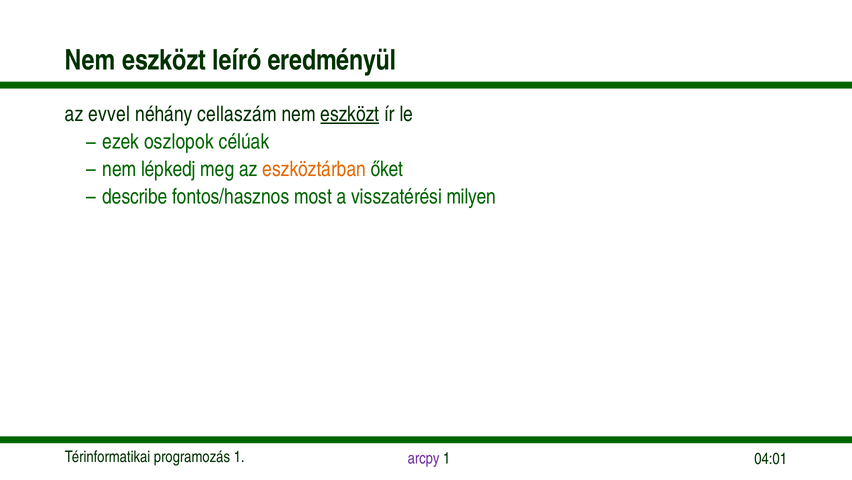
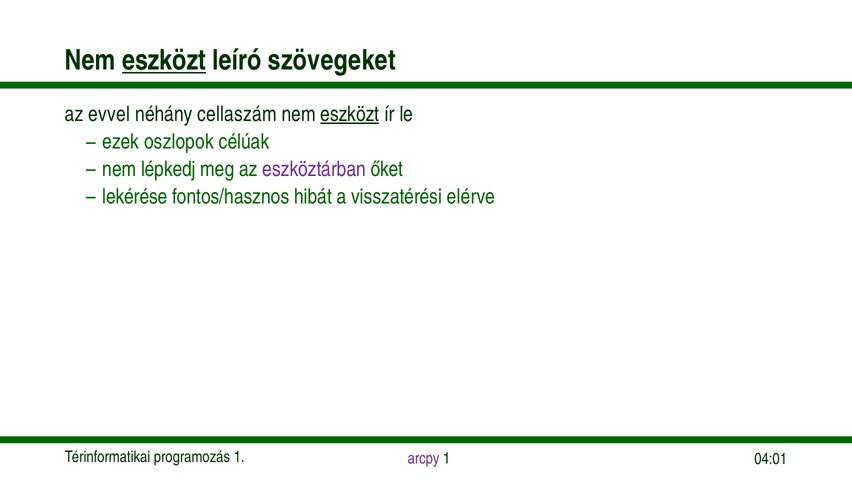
eszközt at (164, 60) underline: none -> present
eredményül: eredményül -> szövegeket
eszköztárban colour: orange -> purple
describe: describe -> lekérése
most: most -> hibát
milyen: milyen -> elérve
